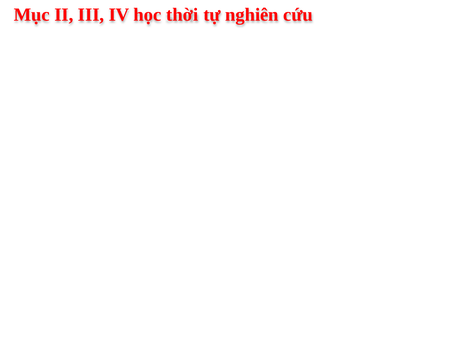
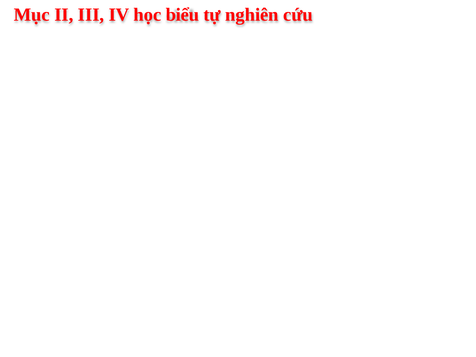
thời: thời -> biểu
